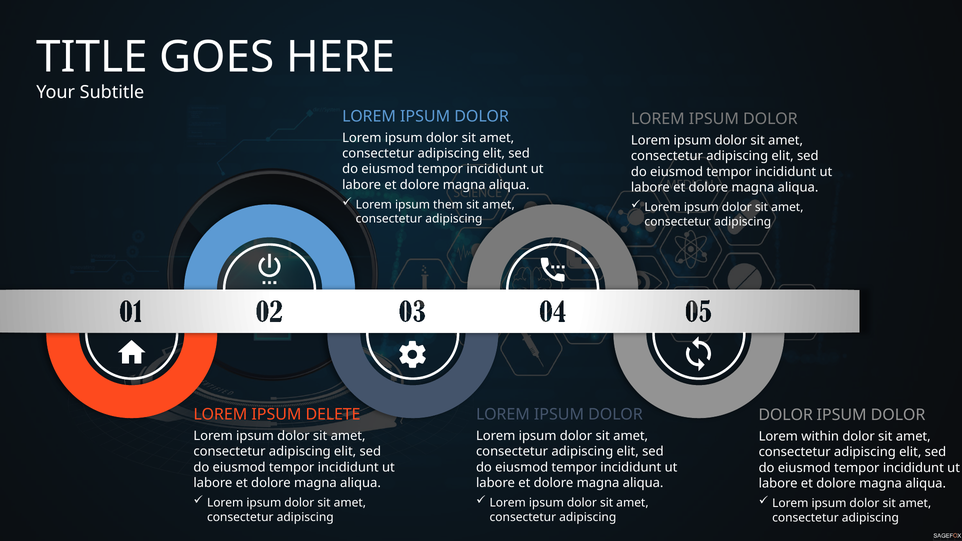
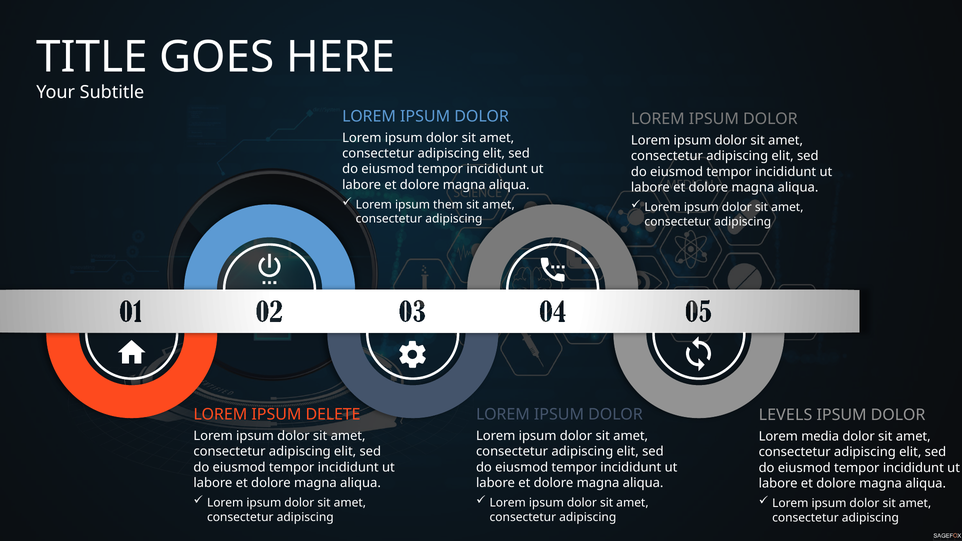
DOLOR at (786, 415): DOLOR -> LEVELS
within: within -> media
